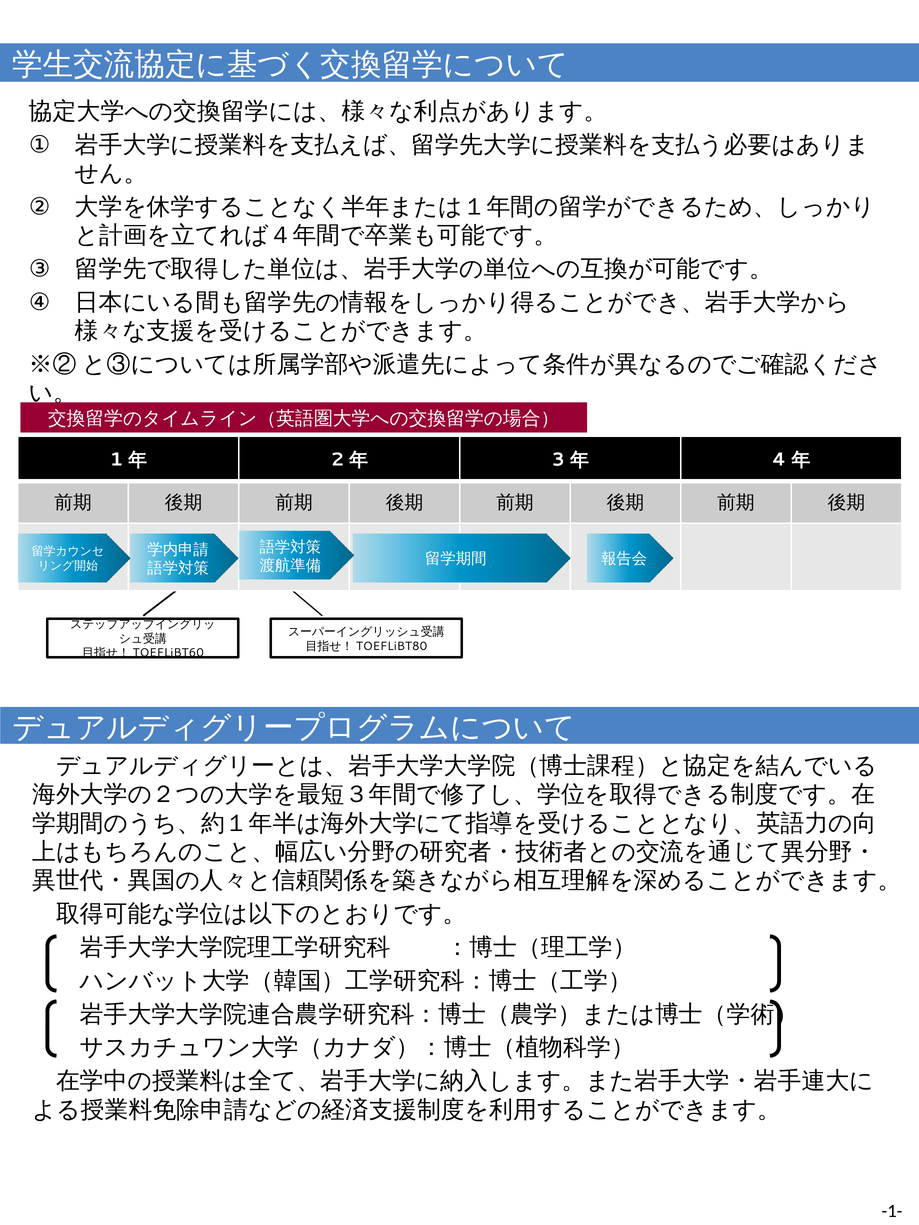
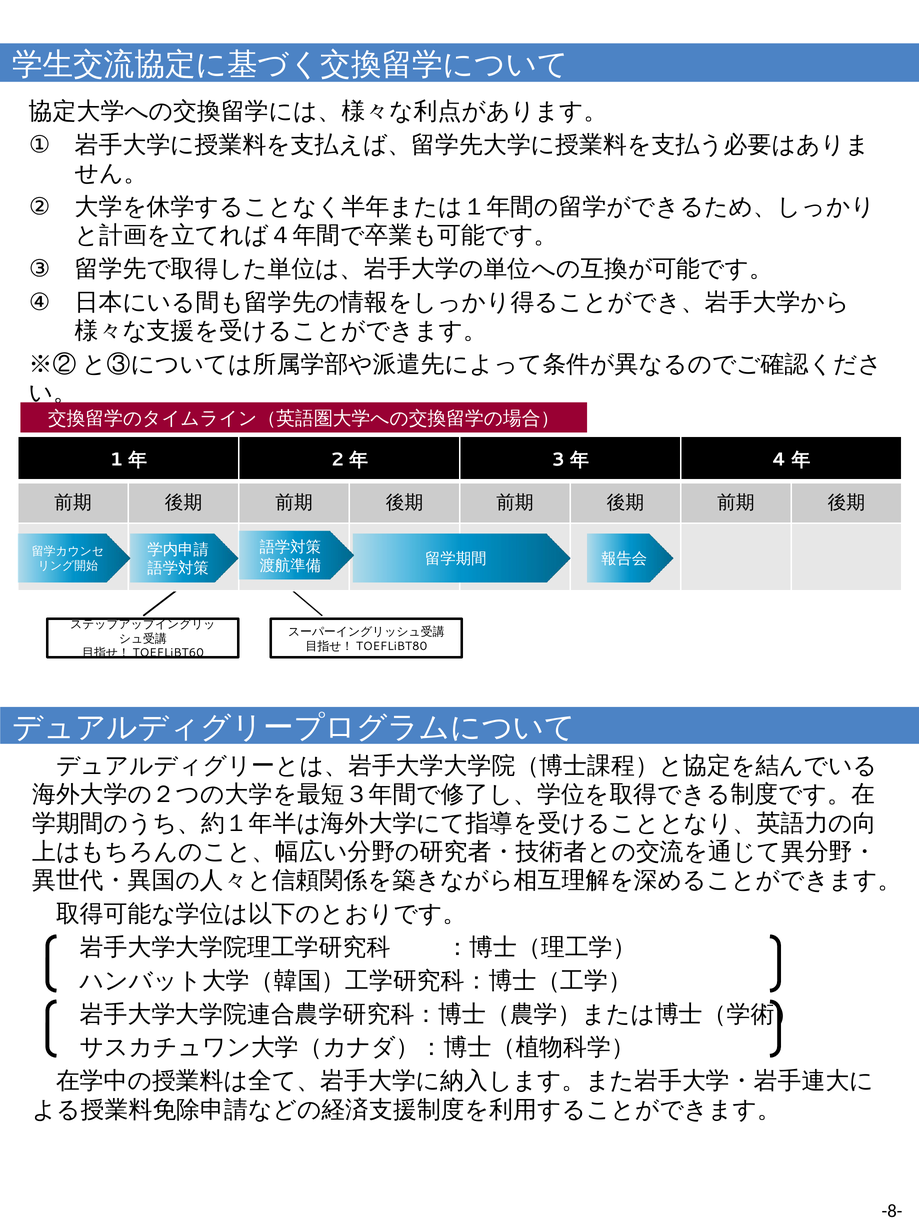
-1-: -1- -> -8-
